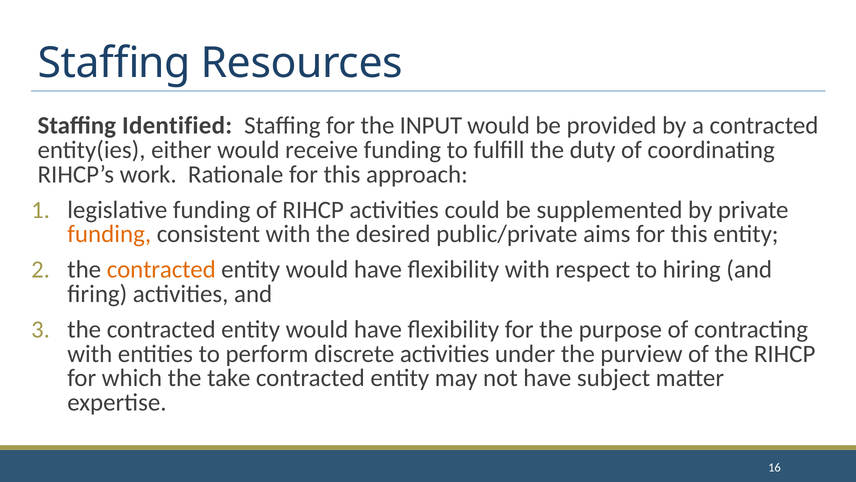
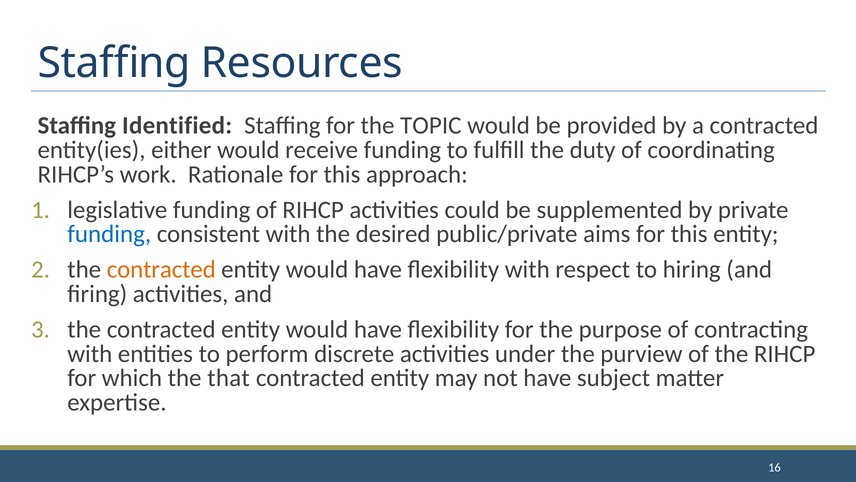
INPUT: INPUT -> TOPIC
funding at (109, 234) colour: orange -> blue
take: take -> that
